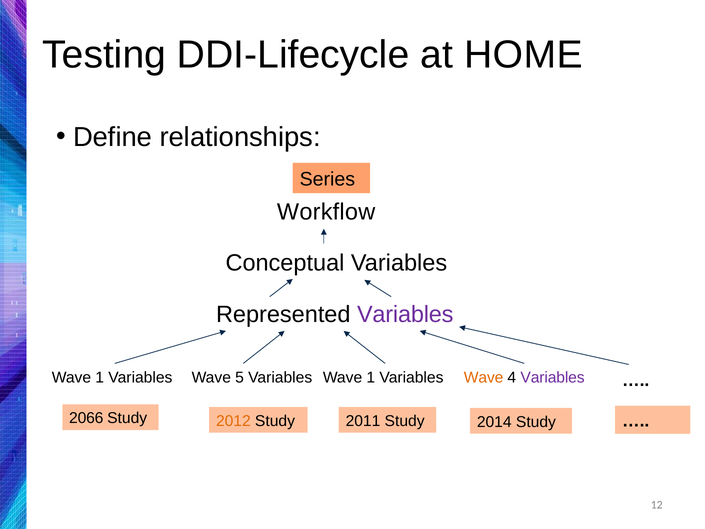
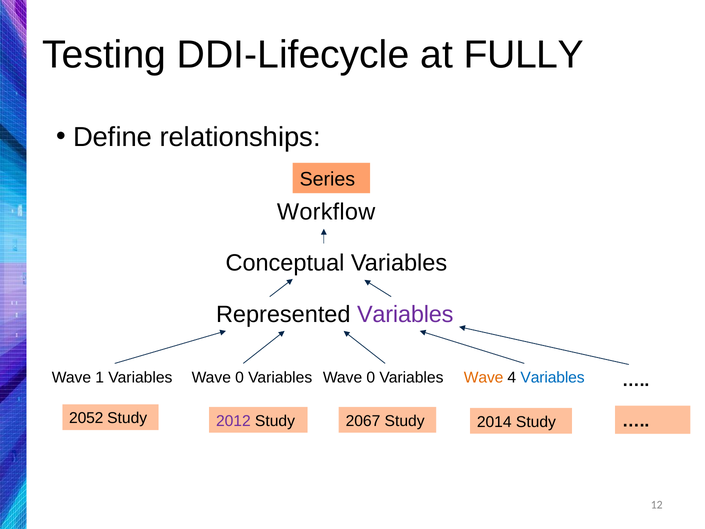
HOME: HOME -> FULLY
1 Variables Wave 5: 5 -> 0
1 at (371, 377): 1 -> 0
Variables at (553, 377) colour: purple -> blue
2066: 2066 -> 2052
2012 colour: orange -> purple
2011: 2011 -> 2067
